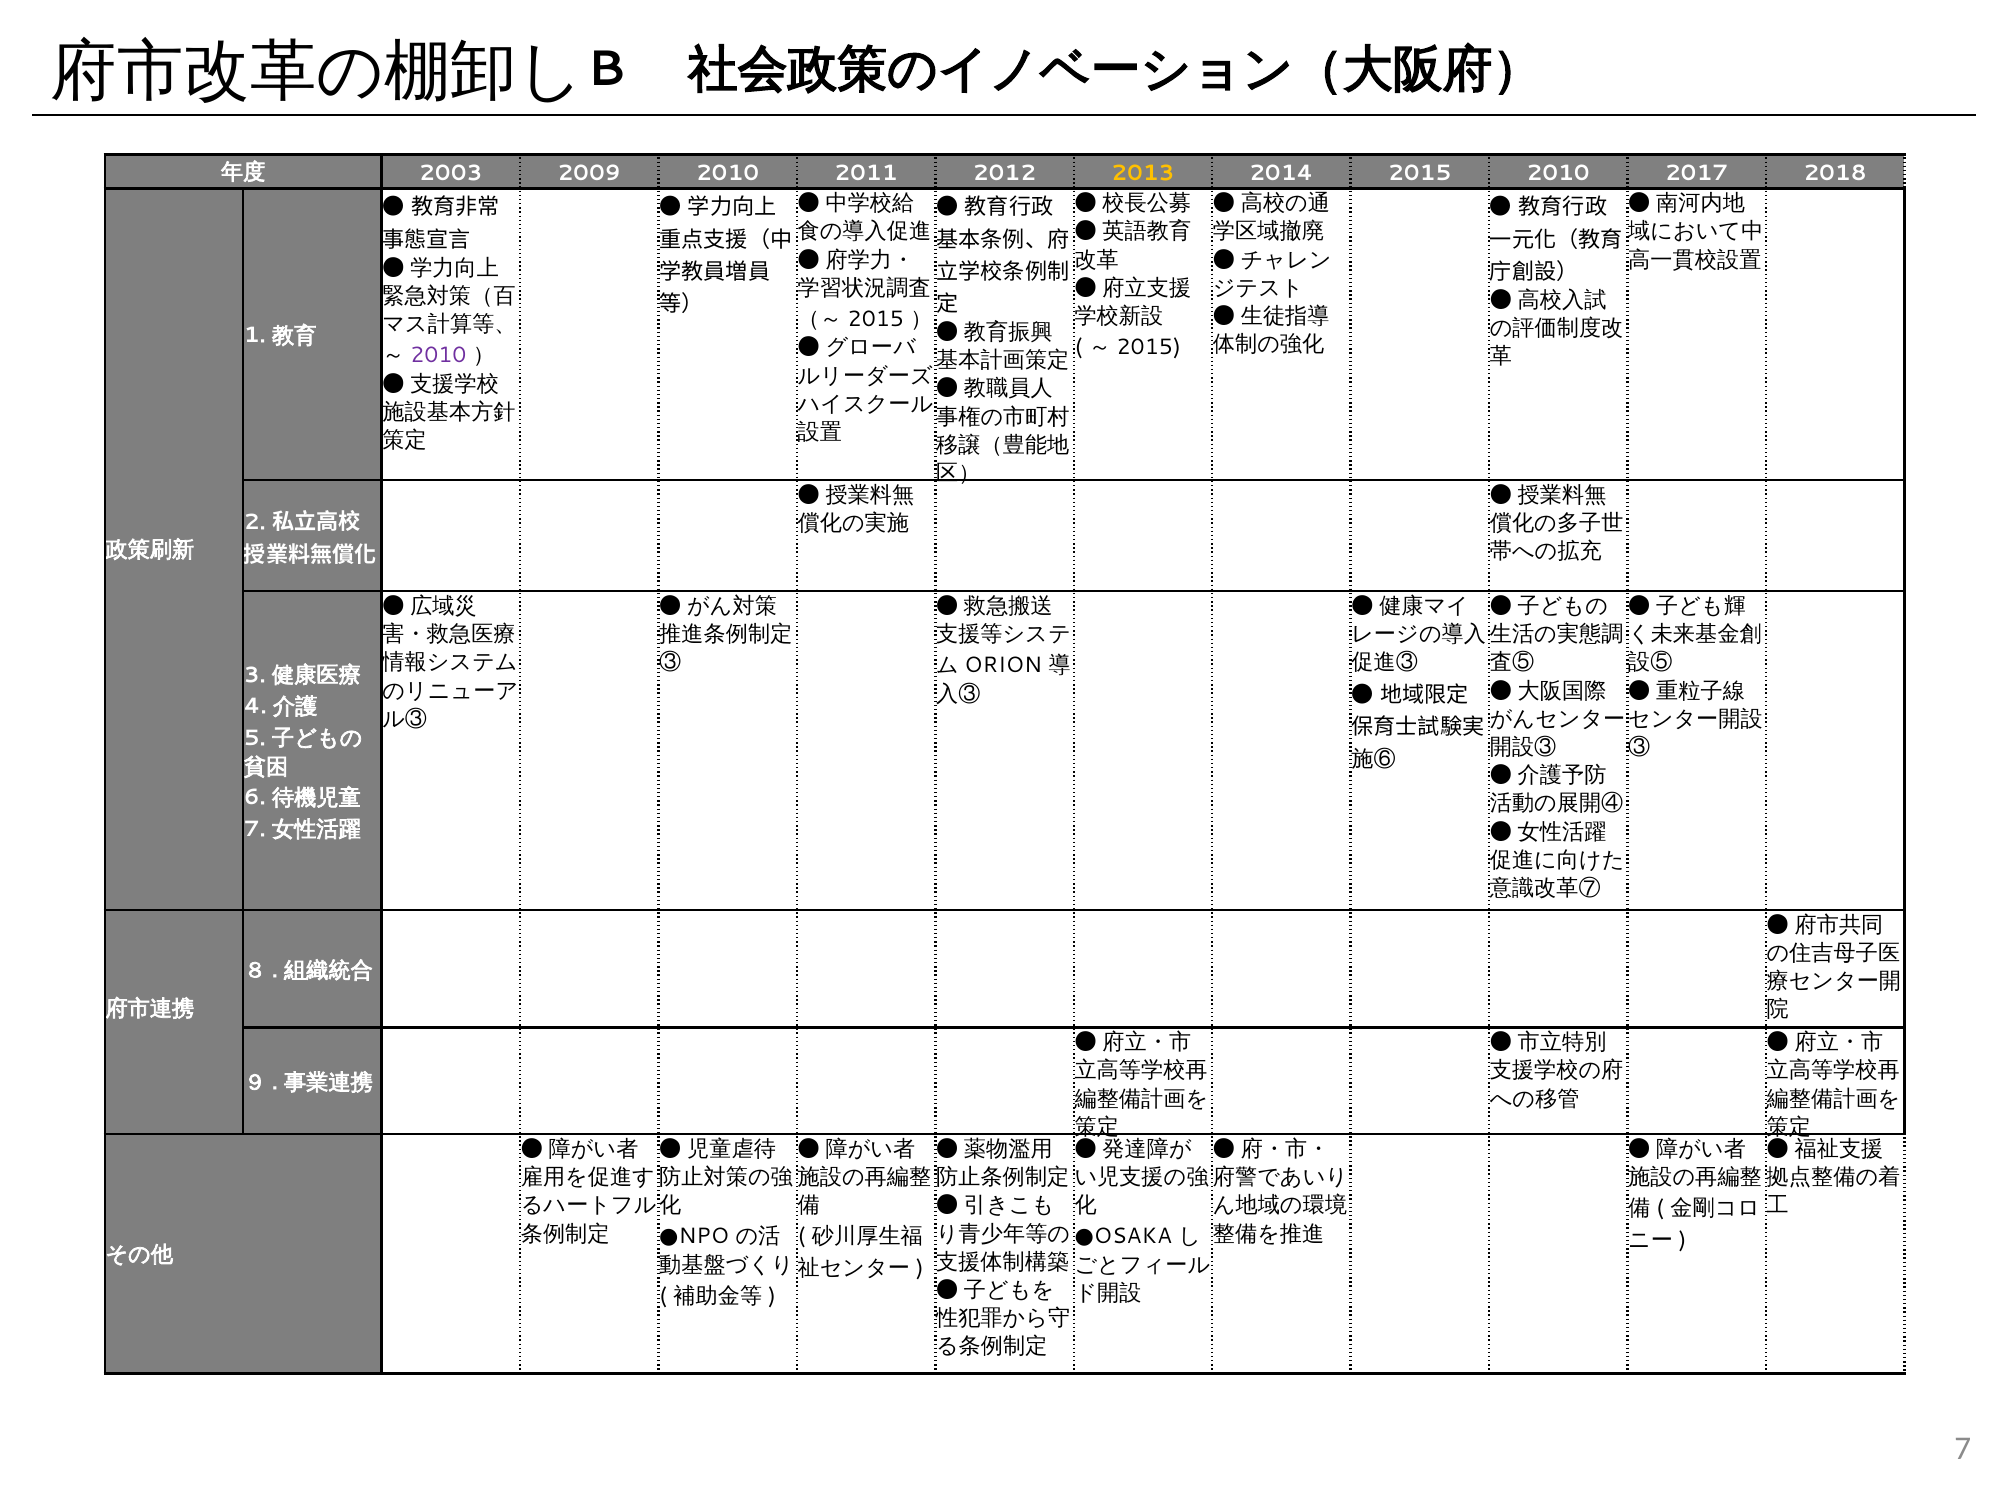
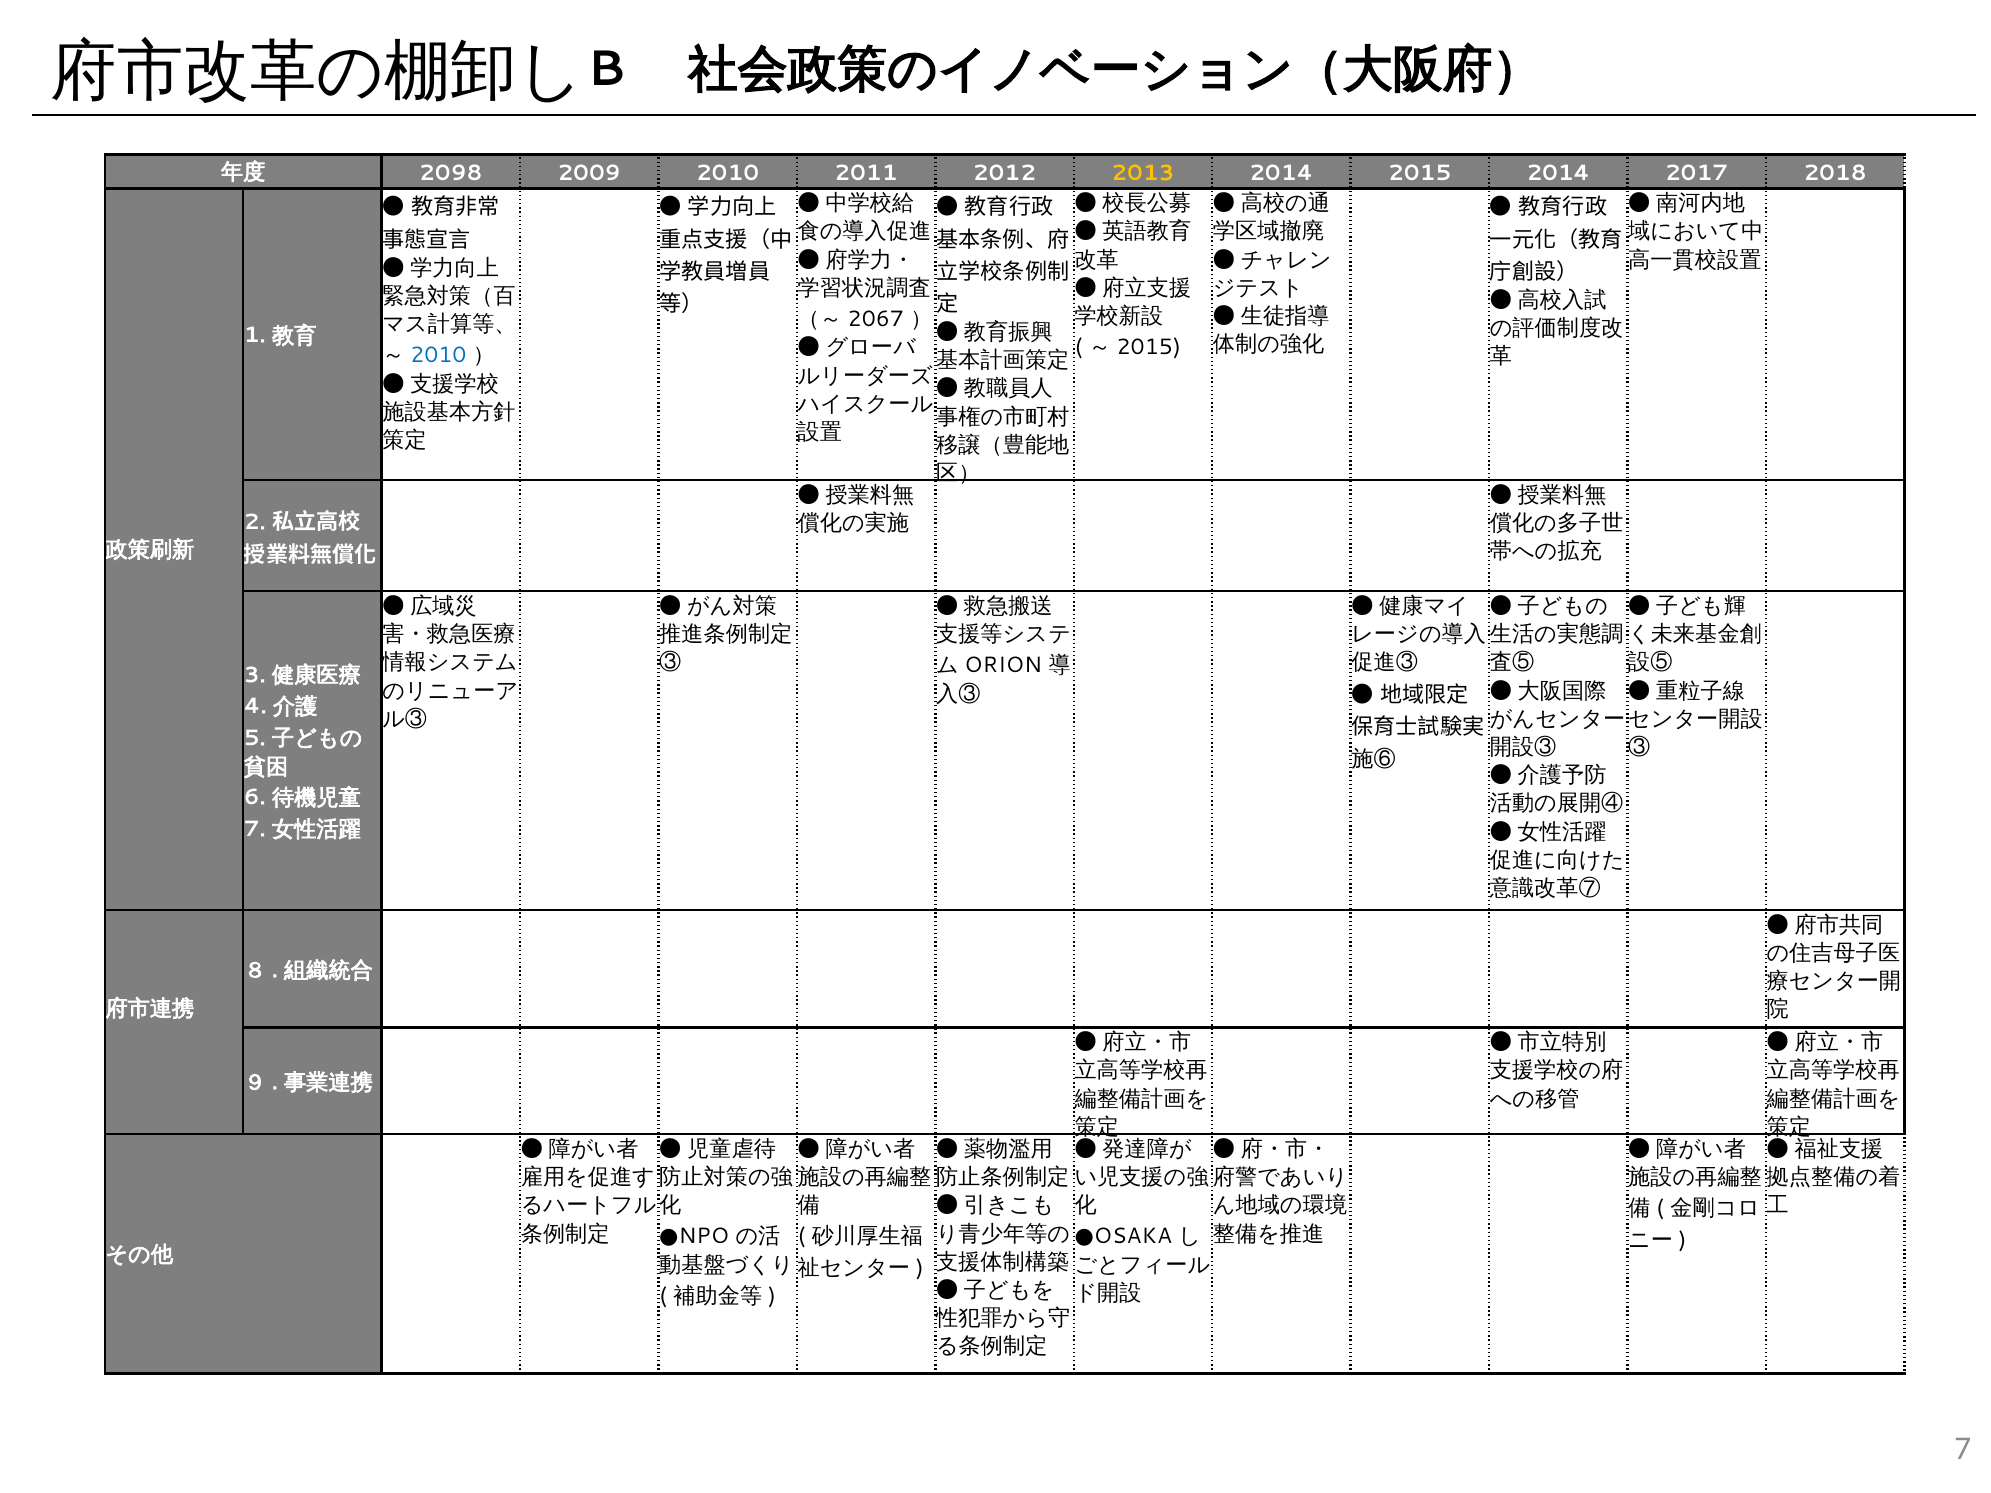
2003: 2003 -> 2098
2015 2010: 2010 -> 2014
2015 at (876, 319): 2015 -> 2067
2010 at (438, 355) colour: purple -> blue
